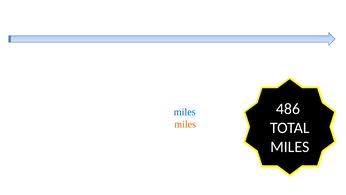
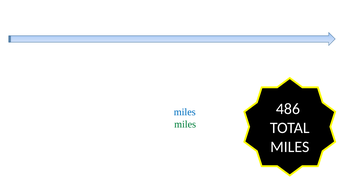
miles at (185, 124) colour: orange -> green
